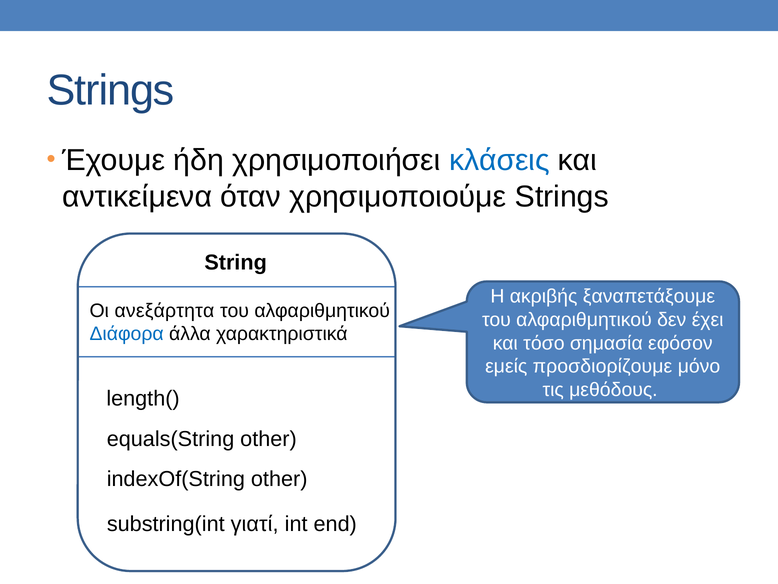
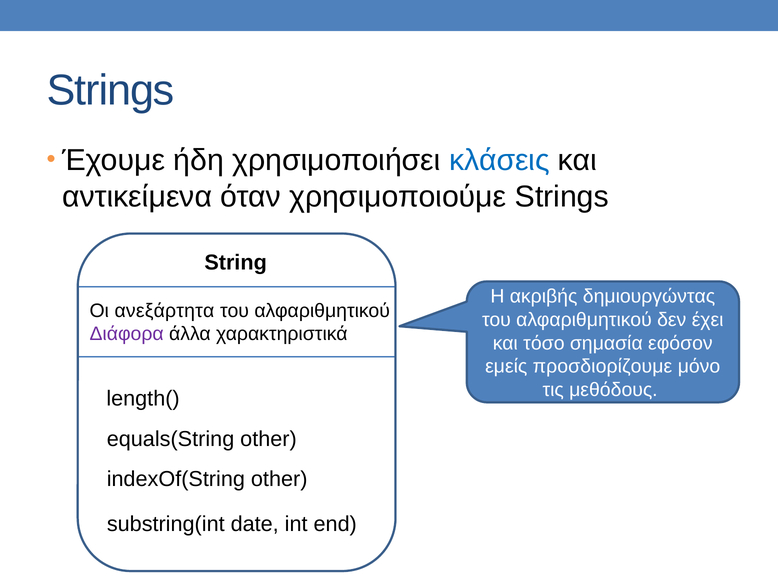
ξαναπετάξουμε: ξαναπετάξουμε -> δημιουργώντας
Διάφορα colour: blue -> purple
γιατί: γιατί -> date
